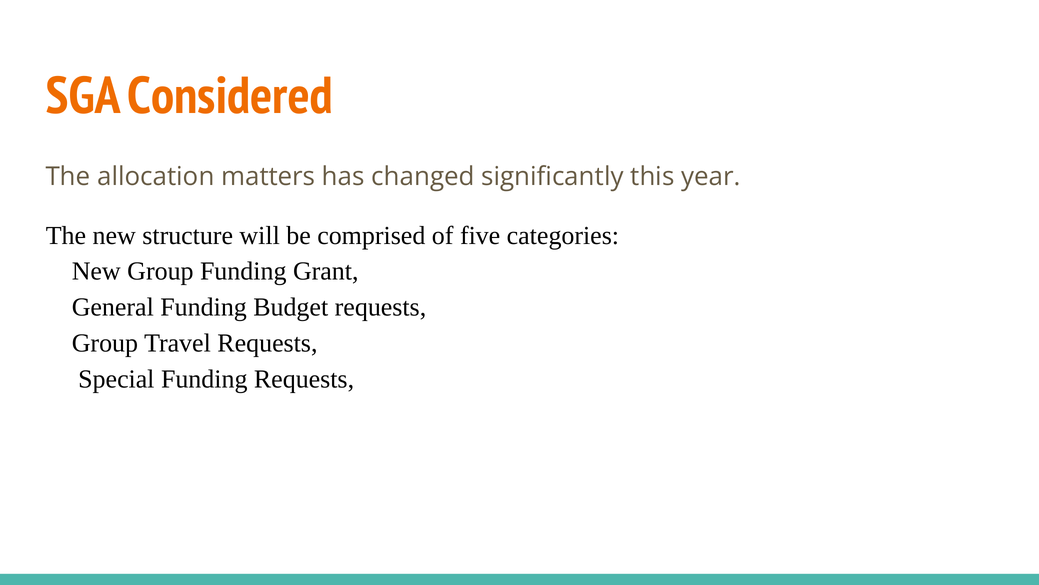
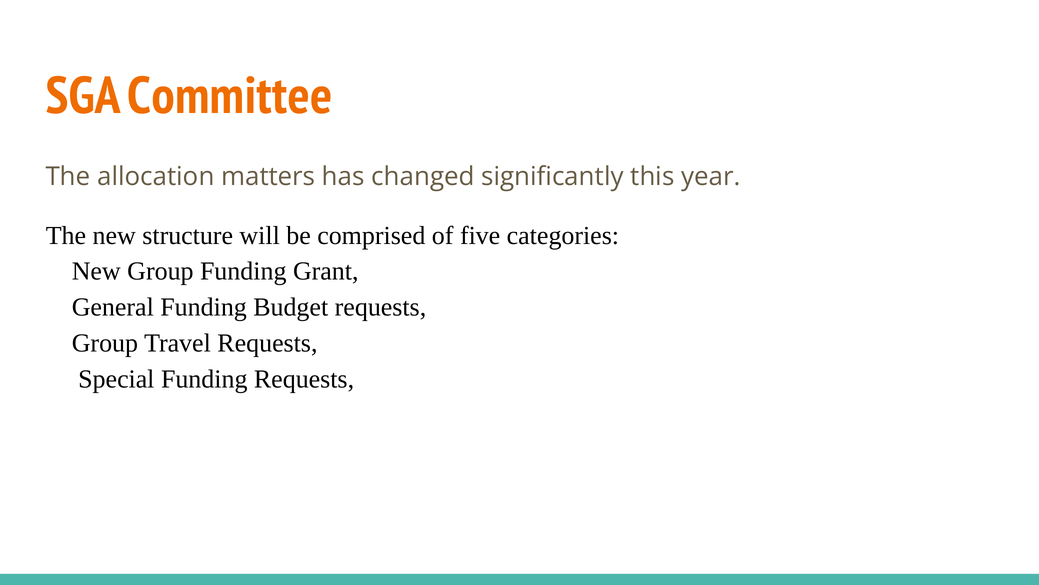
Considered: Considered -> Committee
